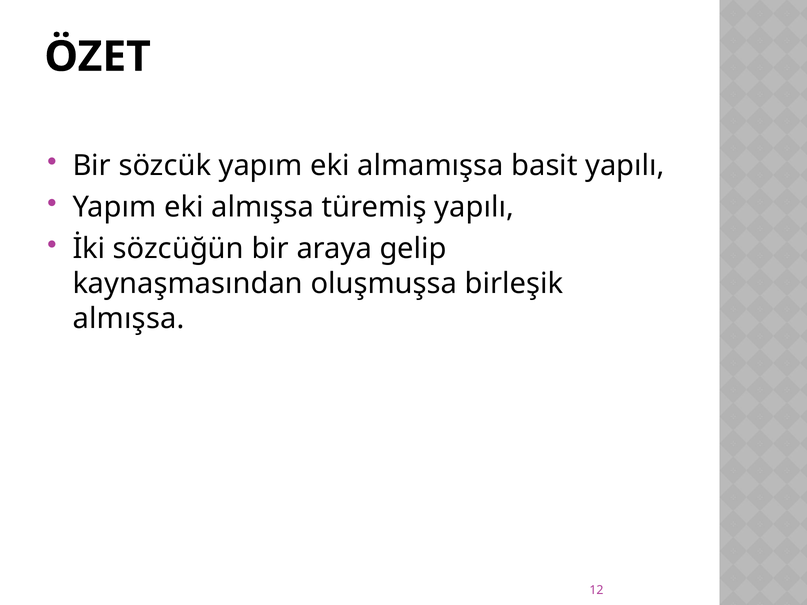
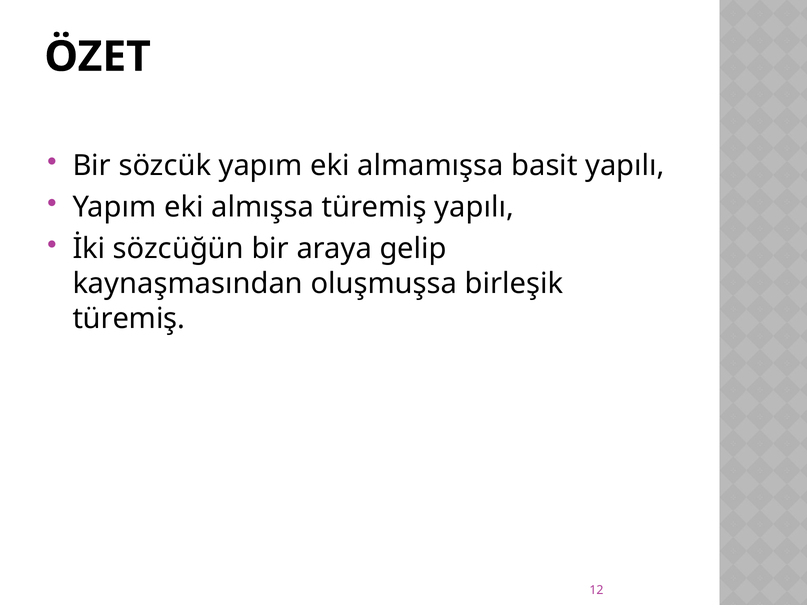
almışsa at (129, 319): almışsa -> türemiş
